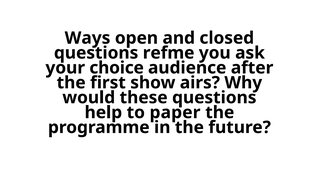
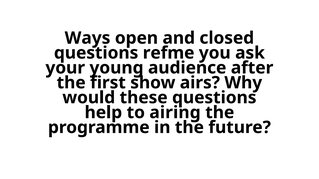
choice: choice -> young
paper: paper -> airing
